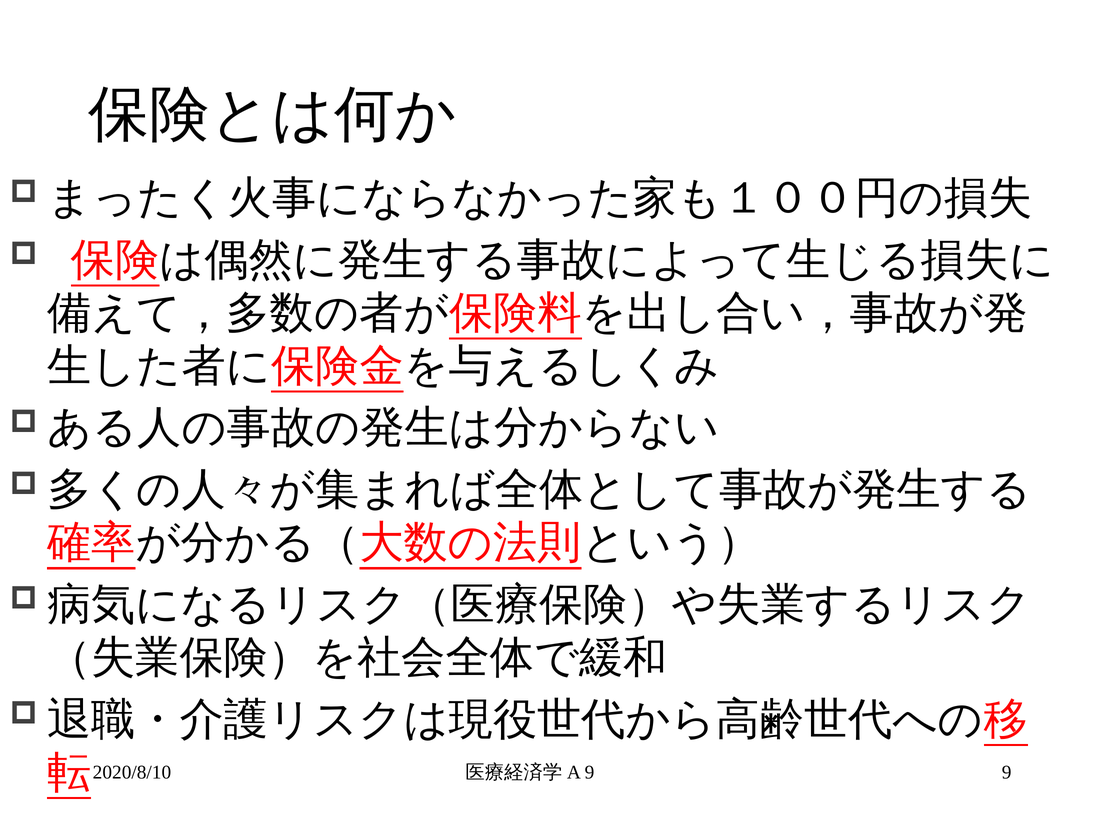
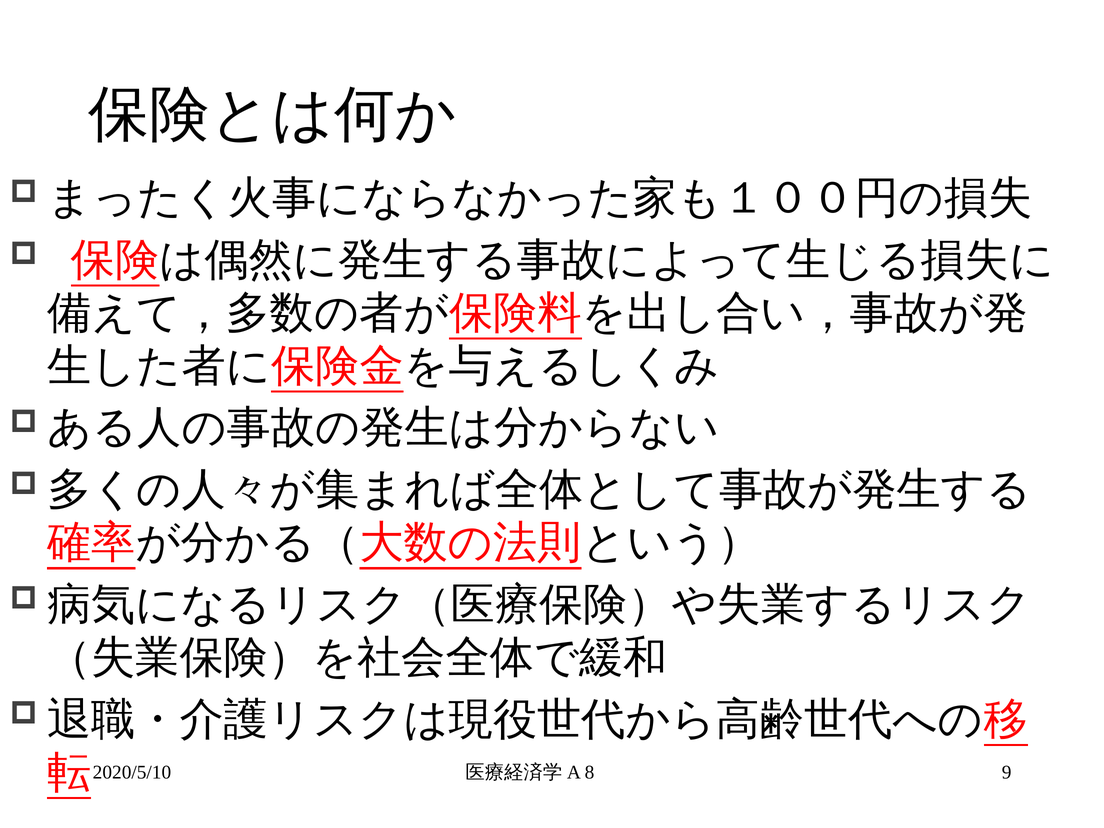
2020/8/10: 2020/8/10 -> 2020/5/10
9 at (590, 772): 9 -> 8
